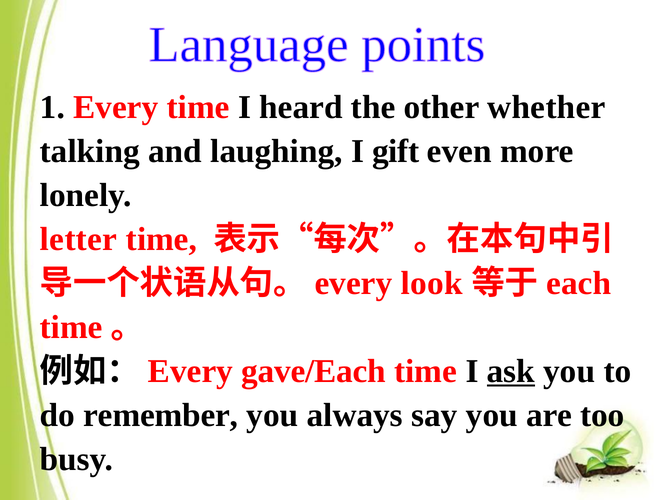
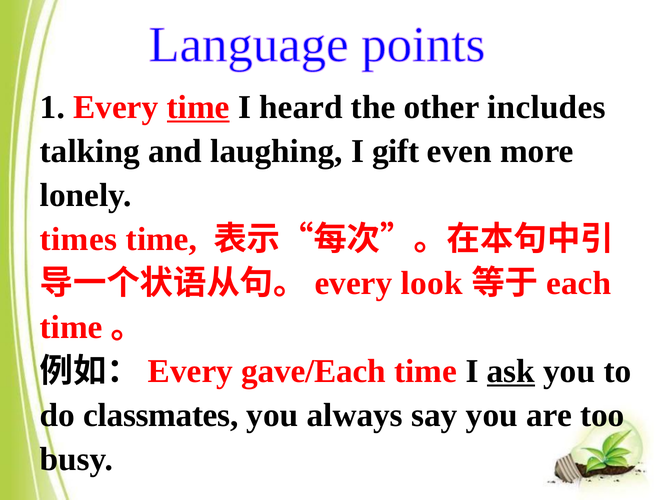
time at (198, 107) underline: none -> present
whether: whether -> includes
letter: letter -> times
remember: remember -> classmates
